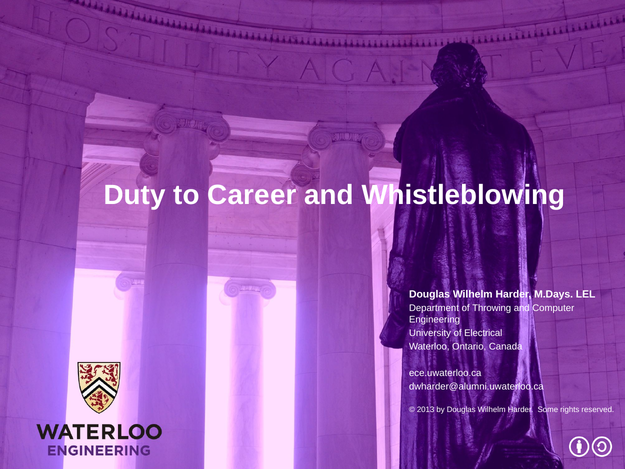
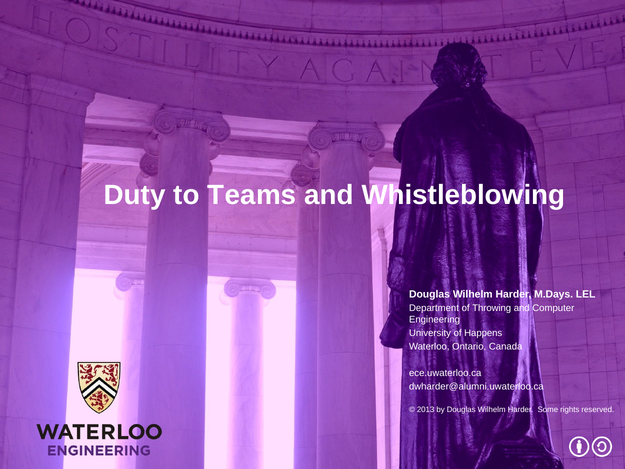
Career: Career -> Teams
Electrical: Electrical -> Happens
